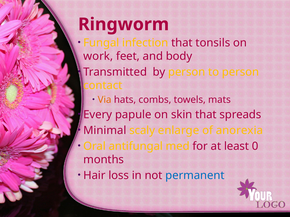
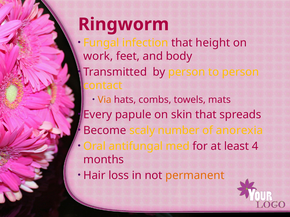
tonsils: tonsils -> height
Minimal: Minimal -> Become
enlarge: enlarge -> number
0: 0 -> 4
permanent colour: blue -> orange
